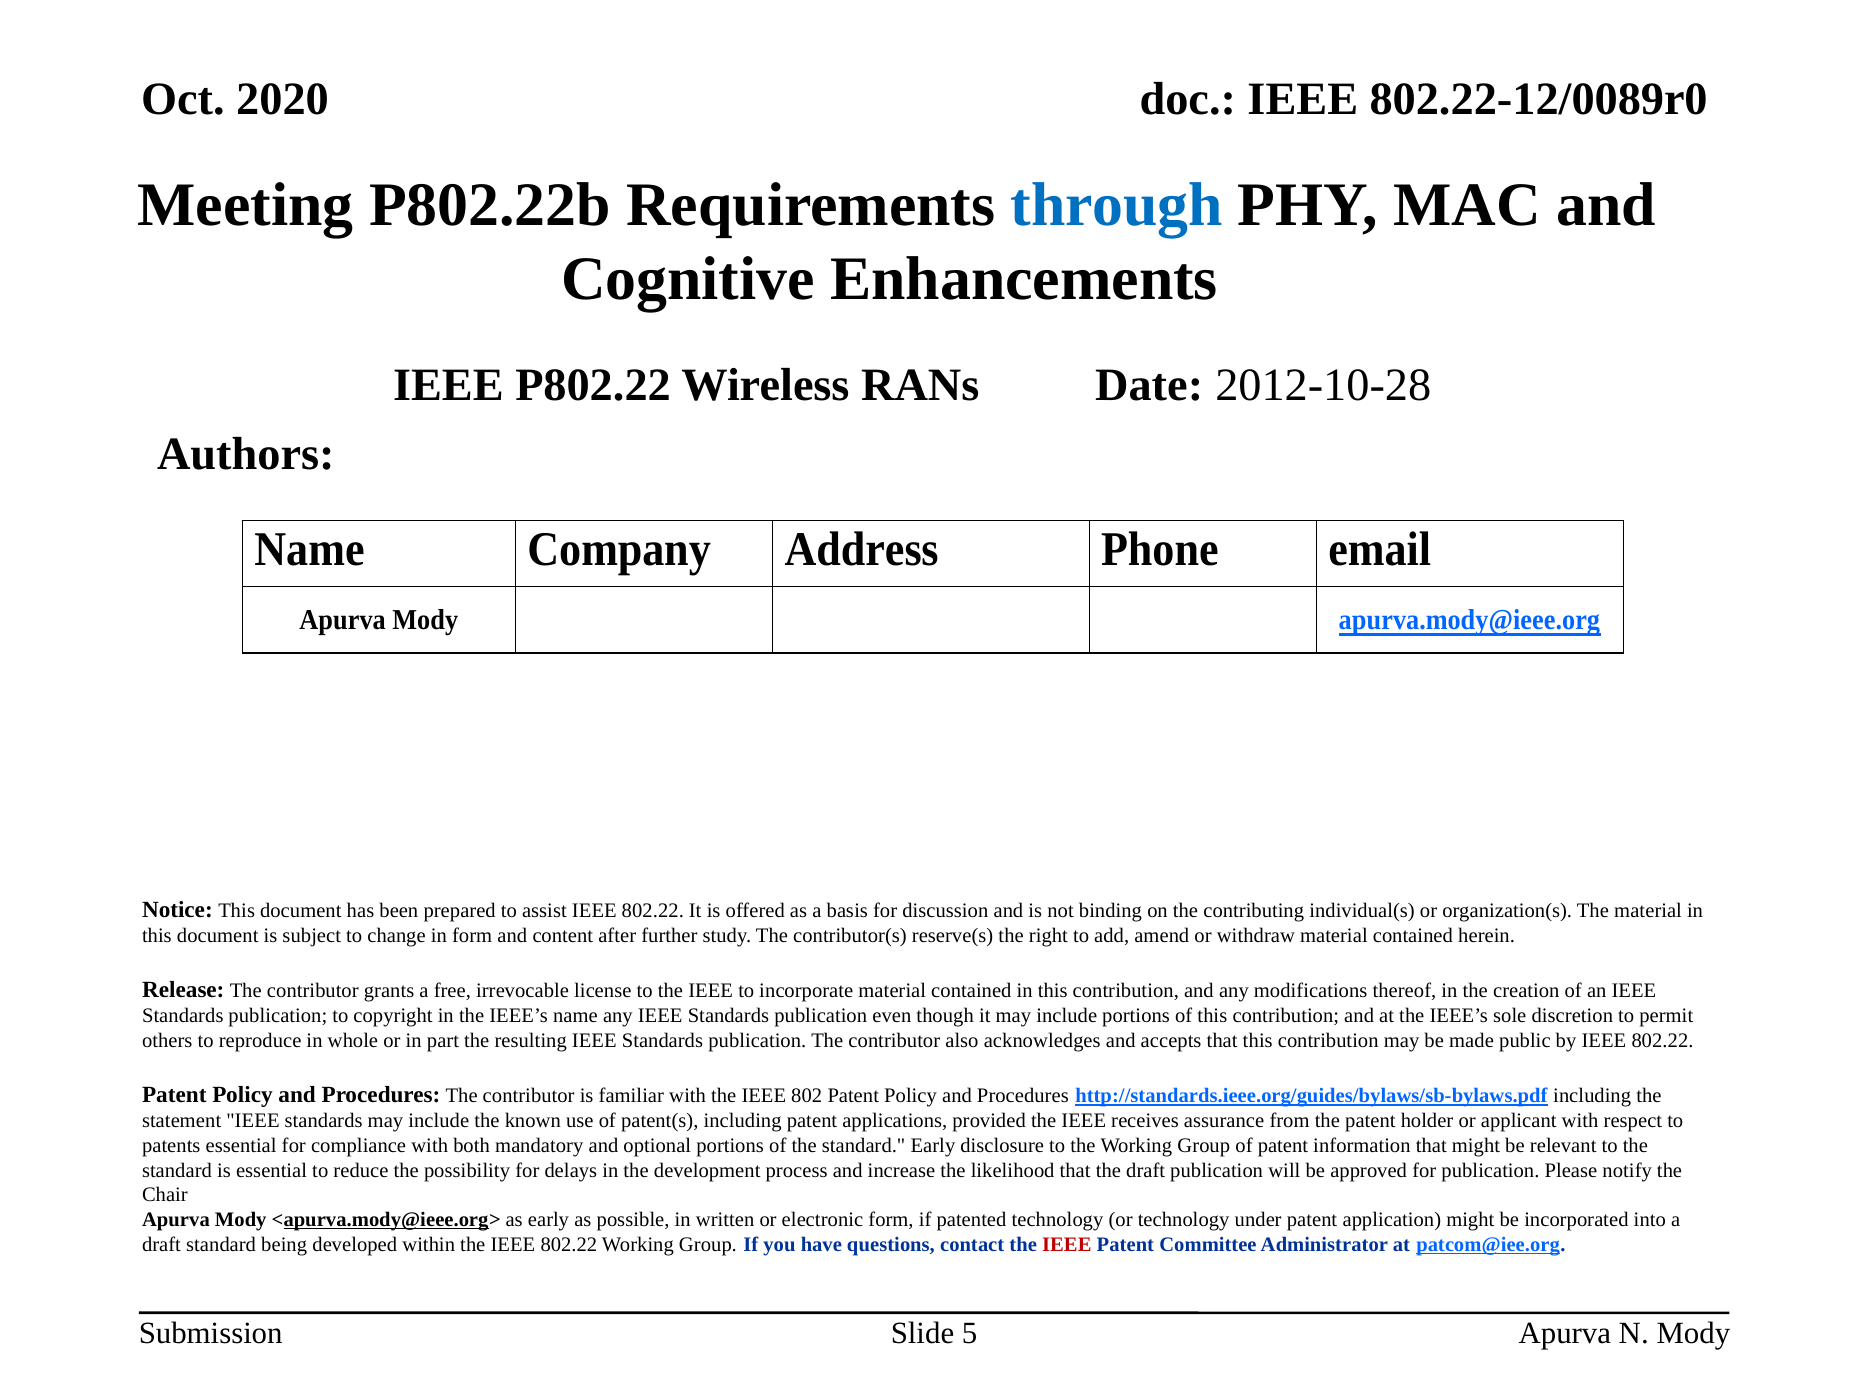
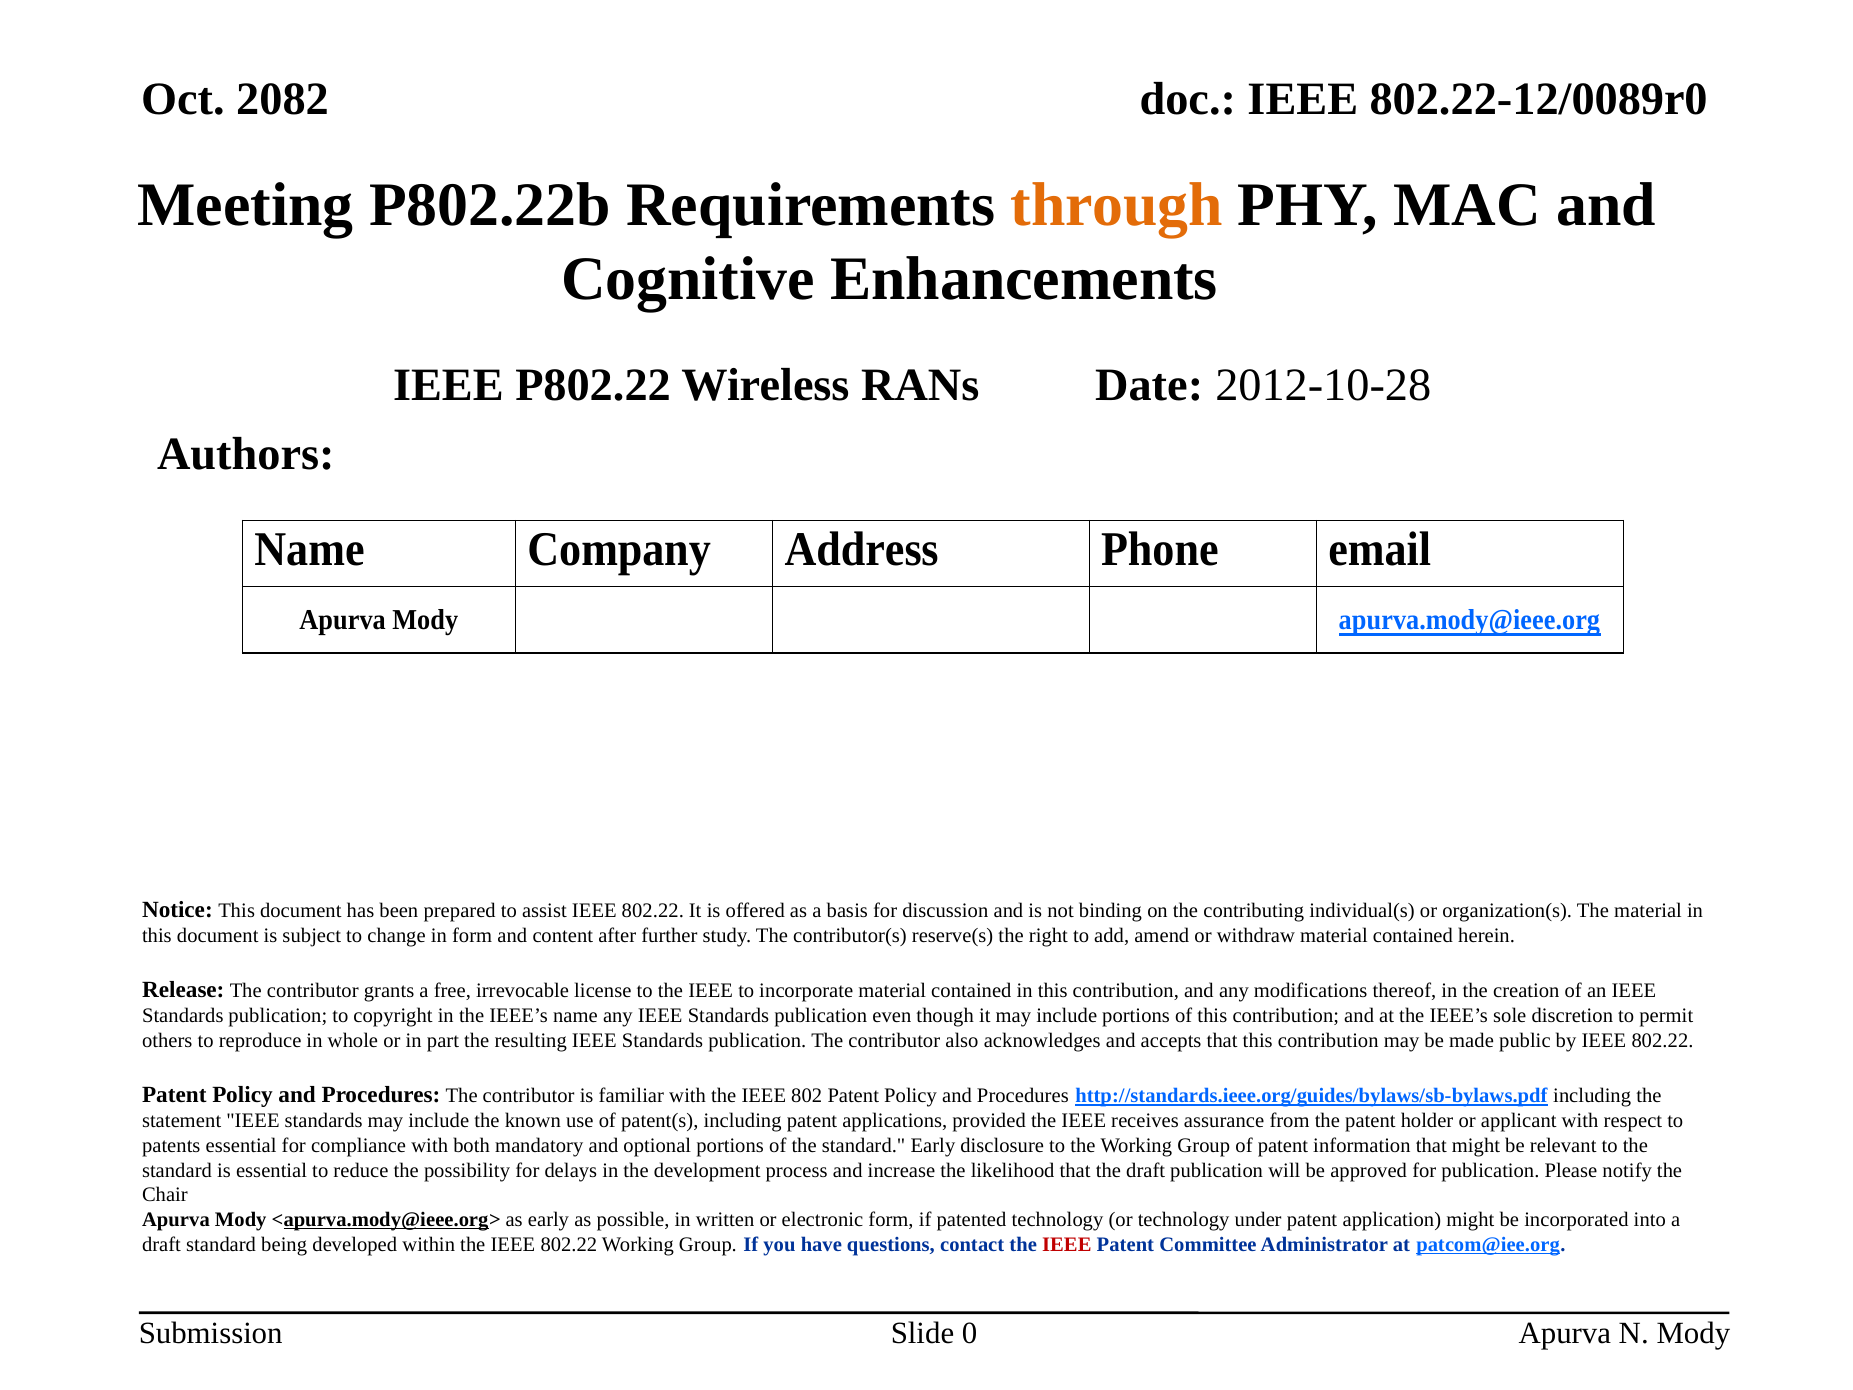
2020: 2020 -> 2082
through colour: blue -> orange
5: 5 -> 0
